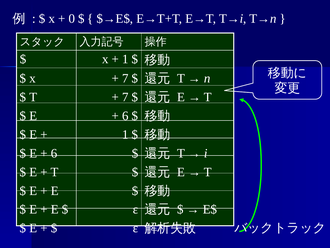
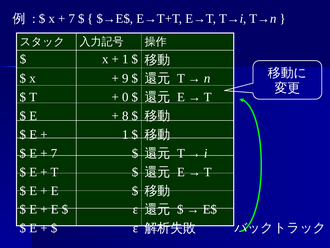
0 at (72, 19): 0 -> 7
7 at (125, 78): 7 -> 9
7 at (125, 97): 7 -> 0
6 at (125, 116): 6 -> 8
6 at (54, 153): 6 -> 7
